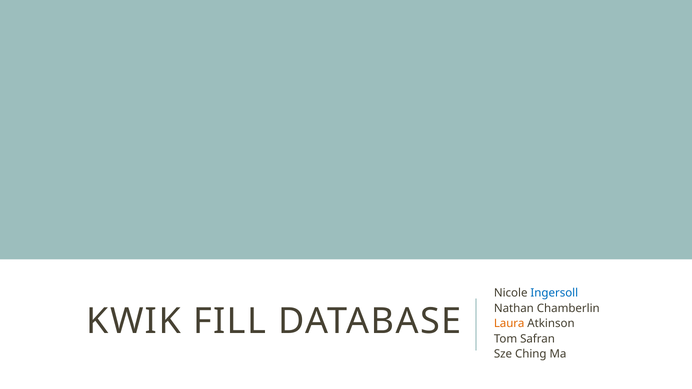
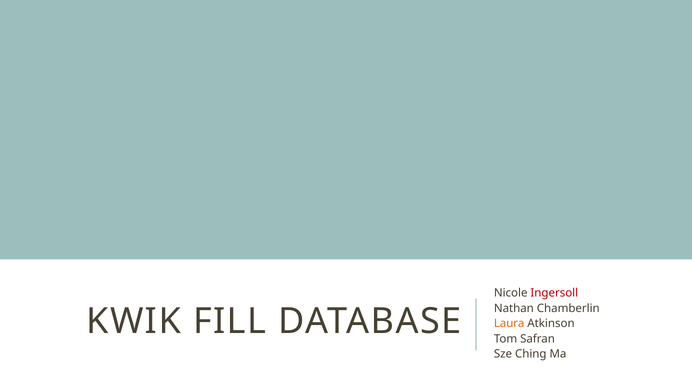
Ingersoll colour: blue -> red
